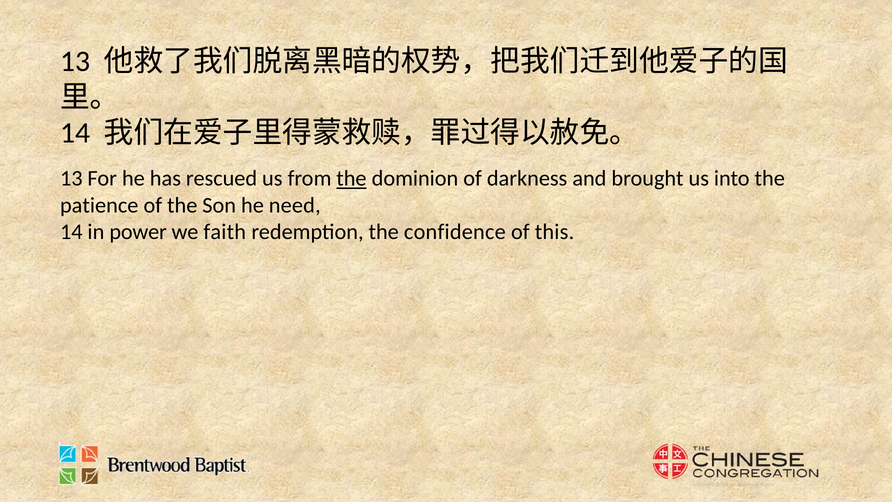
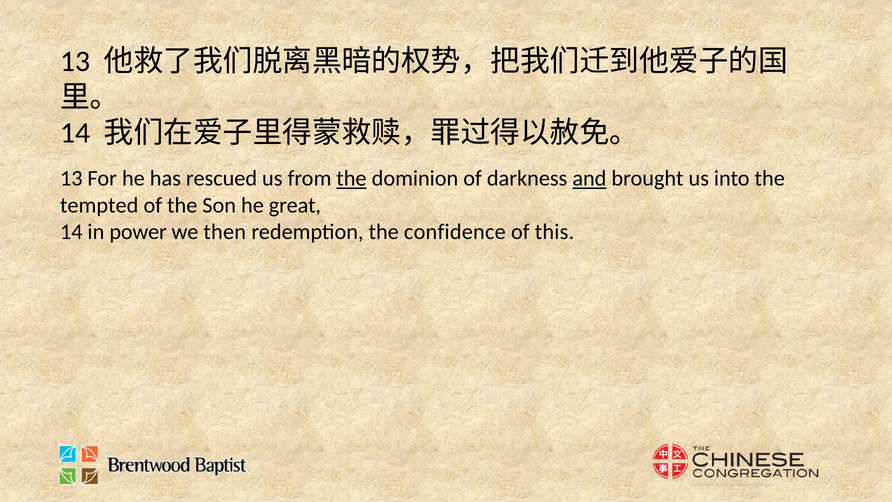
and underline: none -> present
patience: patience -> tempted
need: need -> great
faith: faith -> then
